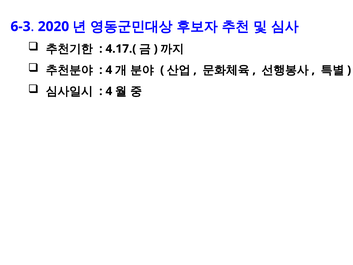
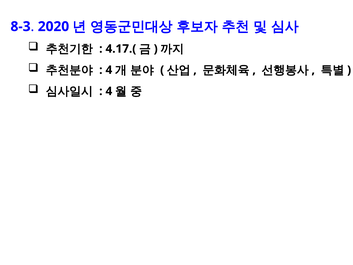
6-3: 6-3 -> 8-3
